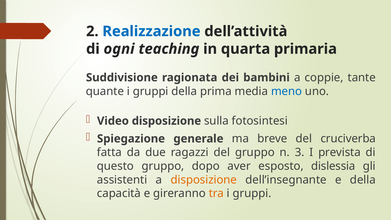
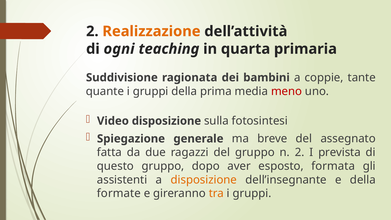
Realizzazione colour: blue -> orange
meno colour: blue -> red
cruciverba: cruciverba -> assegnato
n 3: 3 -> 2
dislessia: dislessia -> formata
capacità: capacità -> formate
